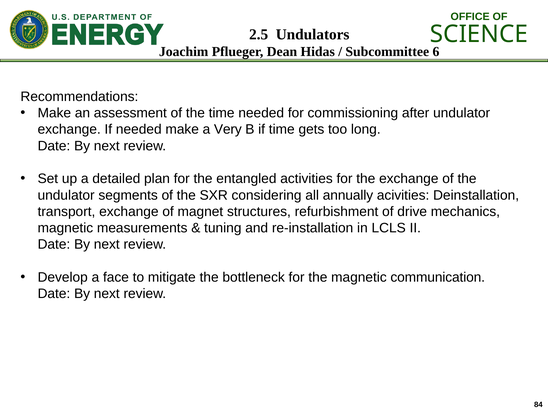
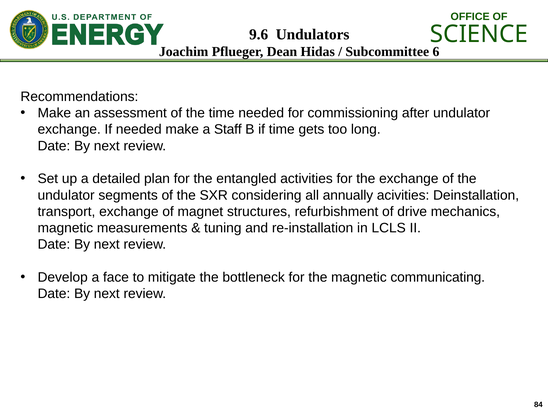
2.5: 2.5 -> 9.6
Very: Very -> Staff
communication: communication -> communicating
